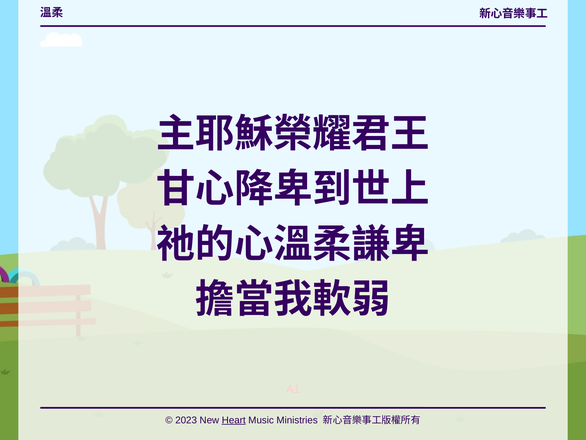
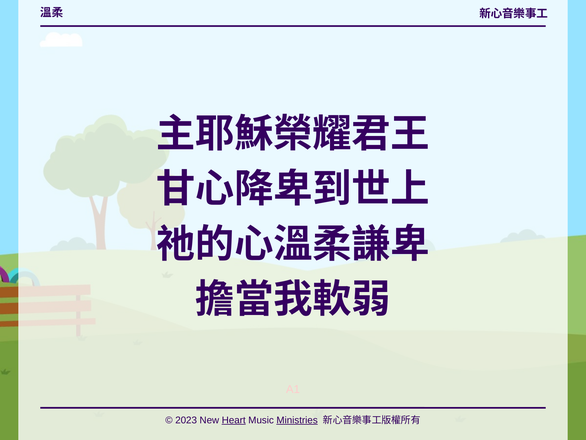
Ministries underline: none -> present
